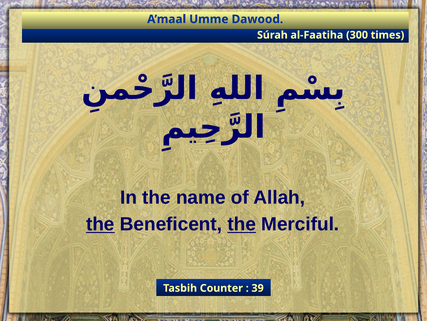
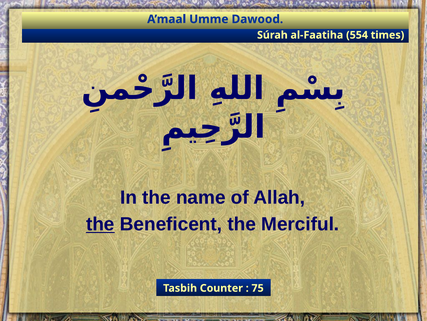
300: 300 -> 554
the at (242, 224) underline: present -> none
39: 39 -> 75
